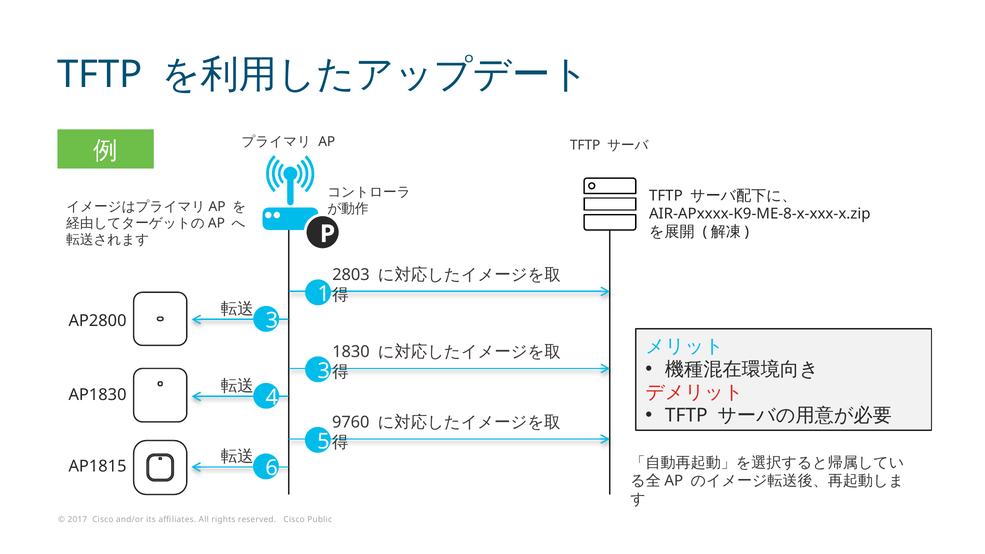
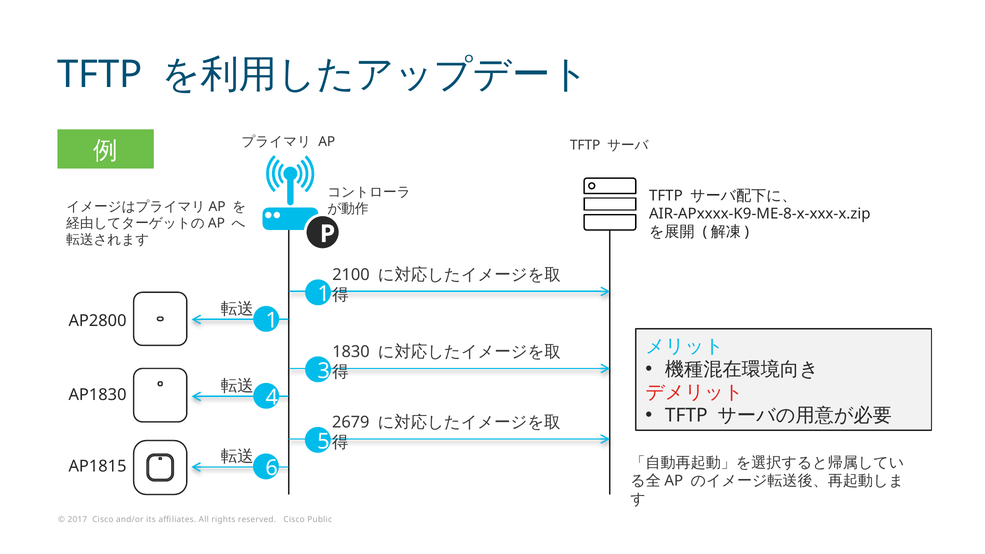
2803: 2803 -> 2100
AP2800 3: 3 -> 1
9760: 9760 -> 2679
